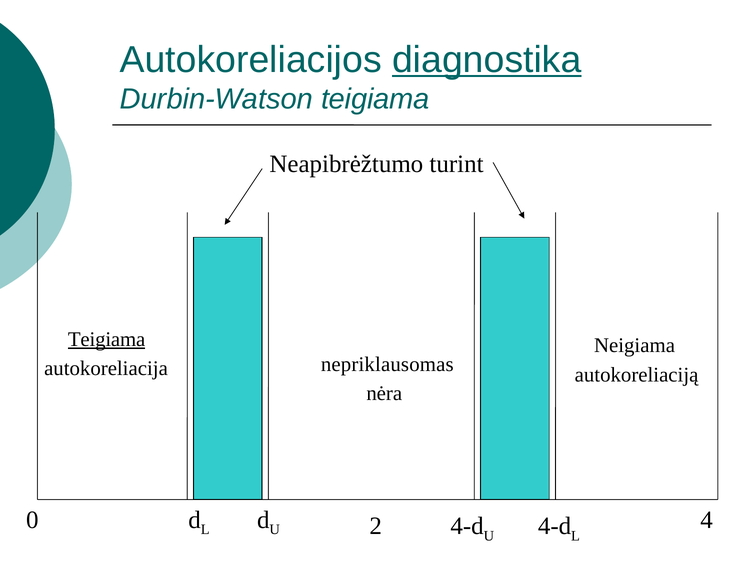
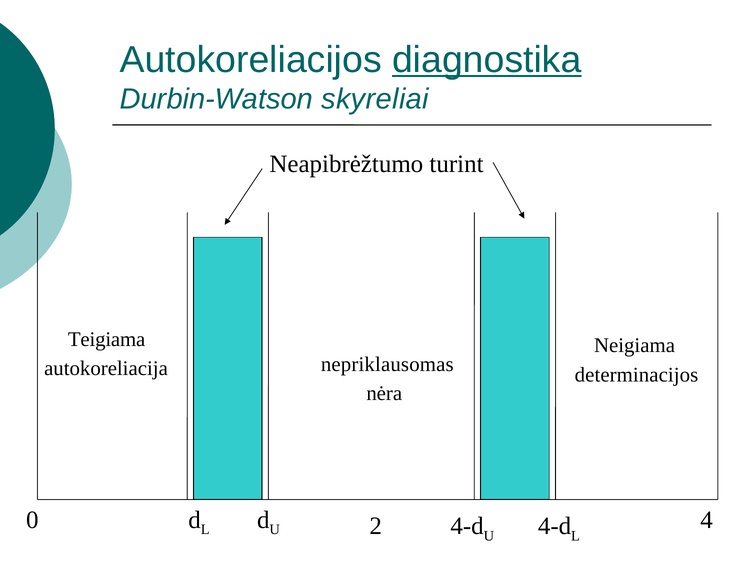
Durbin-Watson teigiama: teigiama -> skyreliai
Teigiama at (107, 339) underline: present -> none
autokoreliaciją: autokoreliaciją -> determinacijos
